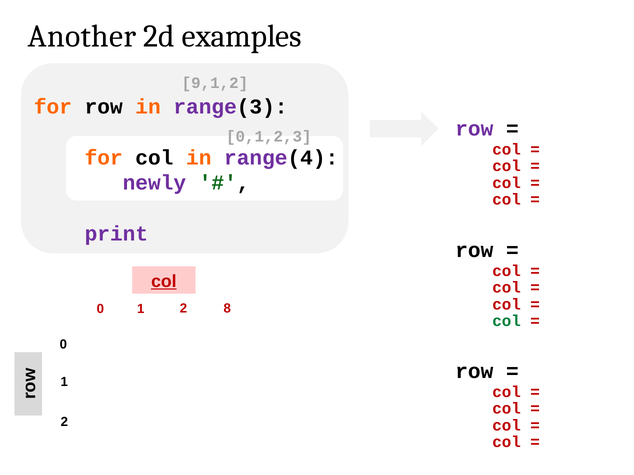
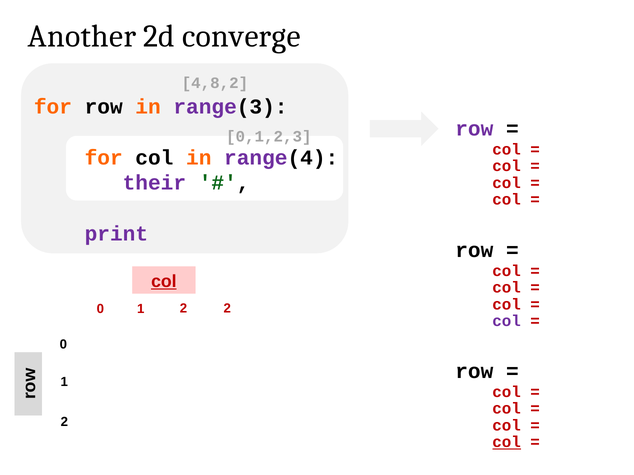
examples: examples -> converge
9,1,2: 9,1,2 -> 4,8,2
newly: newly -> their
2 8: 8 -> 2
col at (507, 321) colour: green -> purple
col at (507, 443) underline: none -> present
